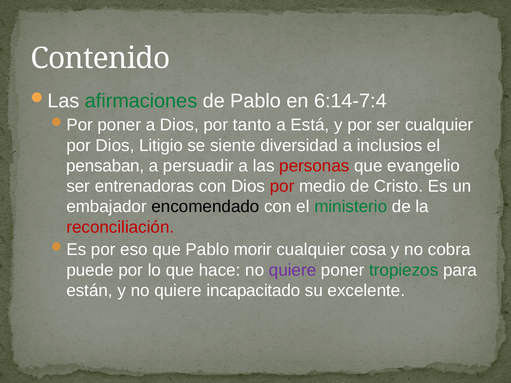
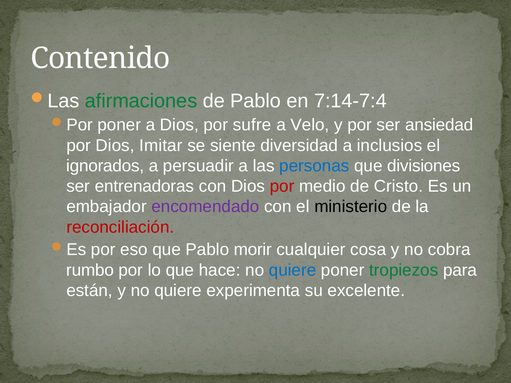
6:14-7:4: 6:14-7:4 -> 7:14-7:4
tanto: tanto -> sufre
Está: Está -> Velo
ser cualquier: cualquier -> ansiedad
Litigio: Litigio -> Imitar
pensaban: pensaban -> ignorados
personas colour: red -> blue
evangelio: evangelio -> divisiones
encomendado colour: black -> purple
ministerio colour: green -> black
puede: puede -> rumbo
quiere at (293, 270) colour: purple -> blue
incapacitado: incapacitado -> experimenta
